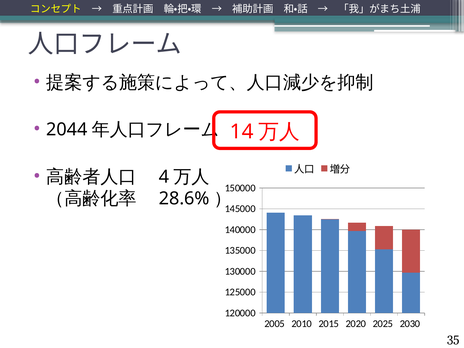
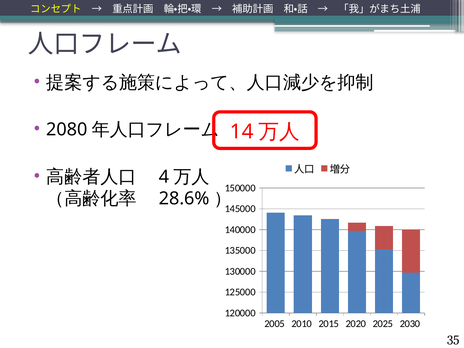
2044: 2044 -> 2080
